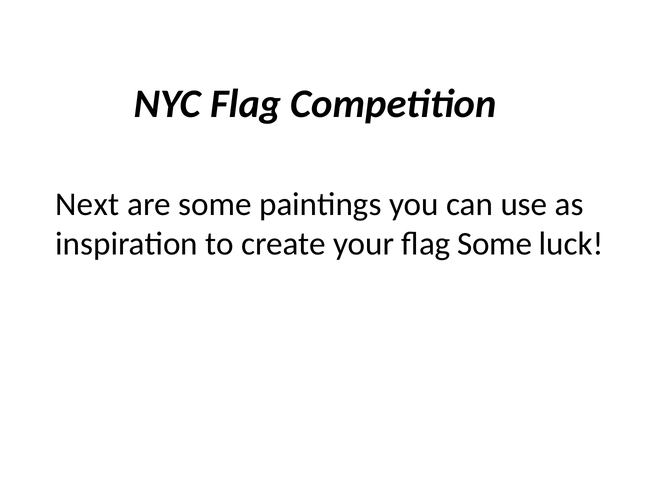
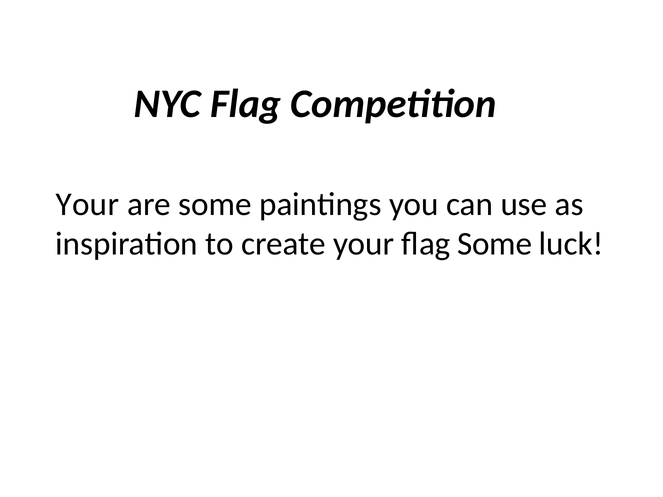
Next at (87, 204): Next -> Your
